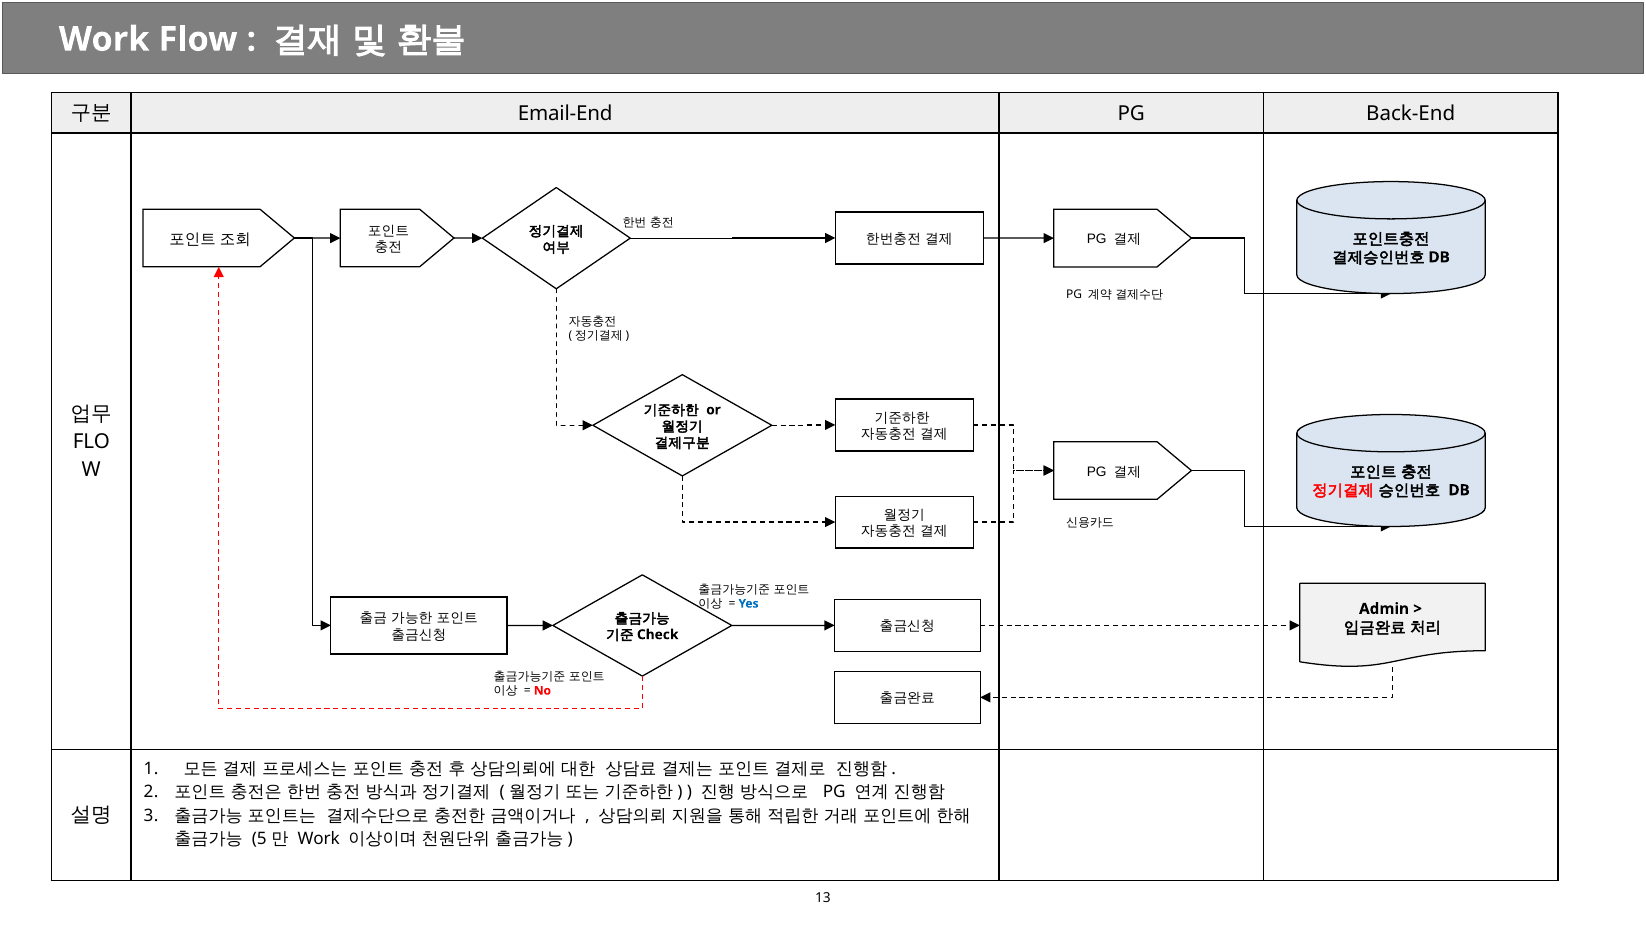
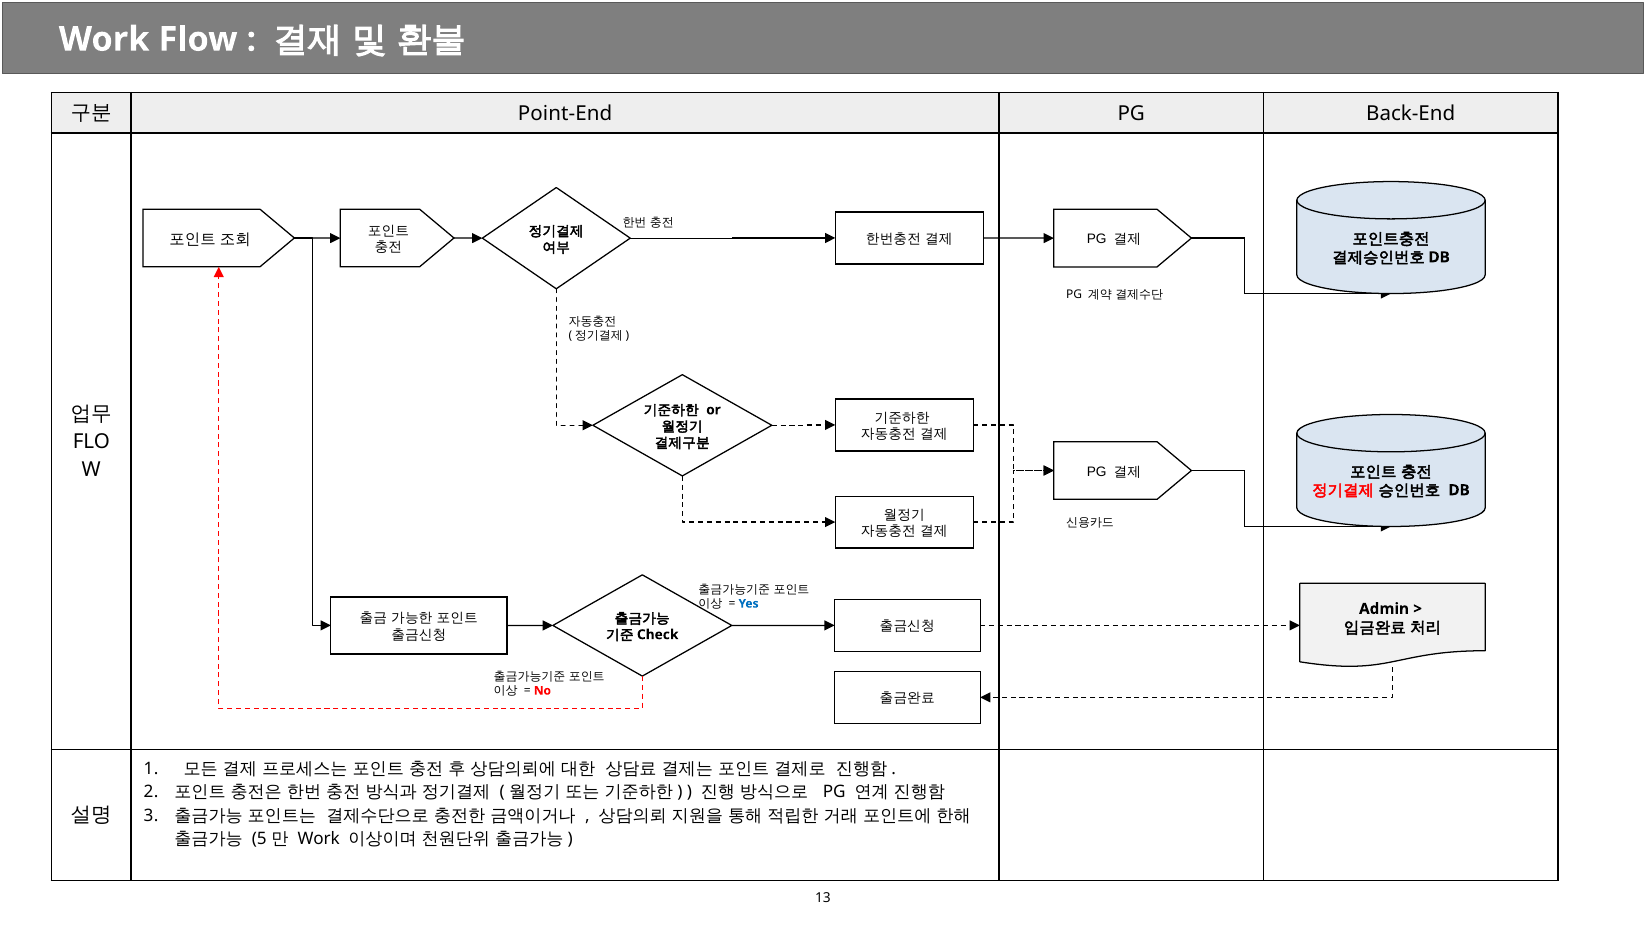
Email-End: Email-End -> Point-End
